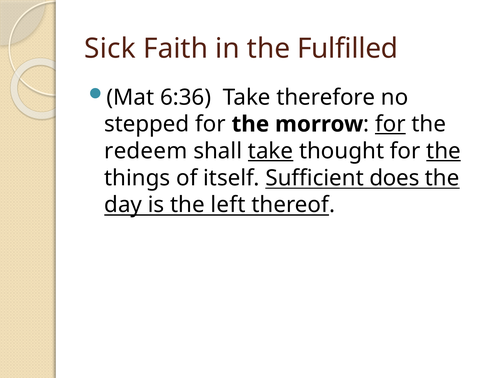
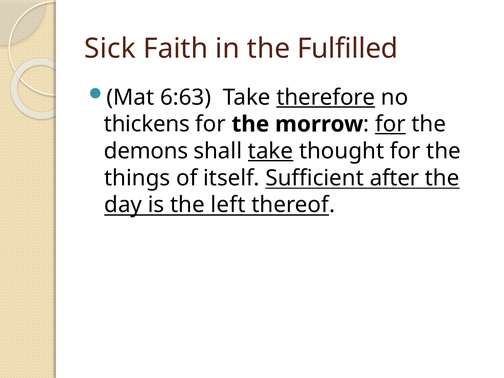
6:36: 6:36 -> 6:63
therefore underline: none -> present
stepped: stepped -> thickens
redeem: redeem -> demons
the at (444, 151) underline: present -> none
does: does -> after
